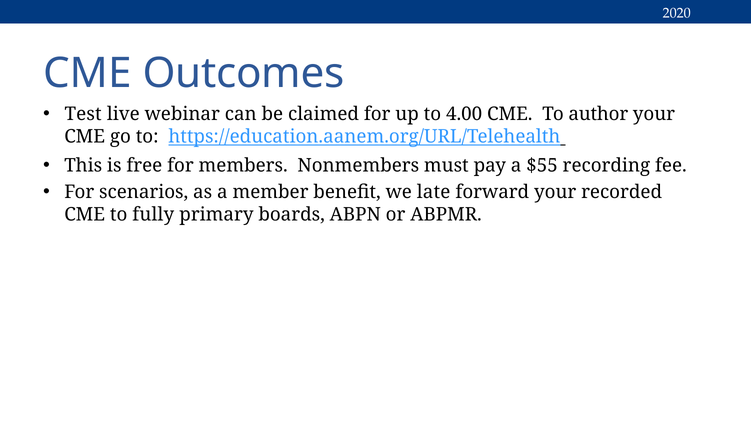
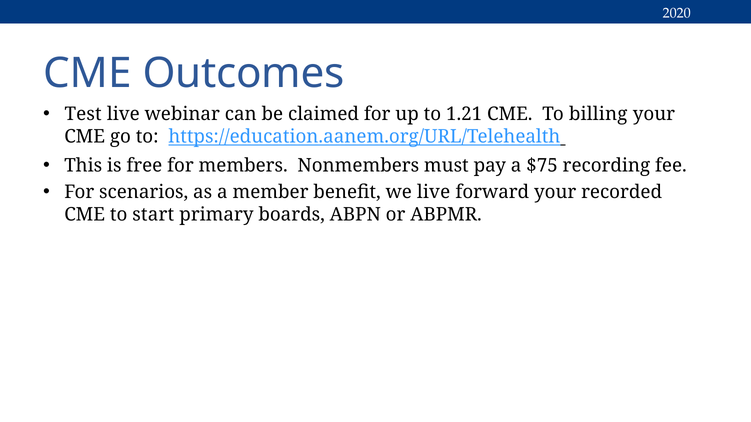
4.00: 4.00 -> 1.21
author: author -> billing
$55: $55 -> $75
we late: late -> live
fully: fully -> start
